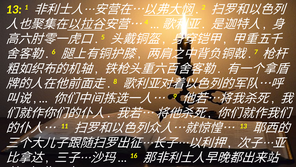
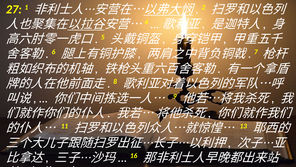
13 at (14, 9): 13 -> 27
